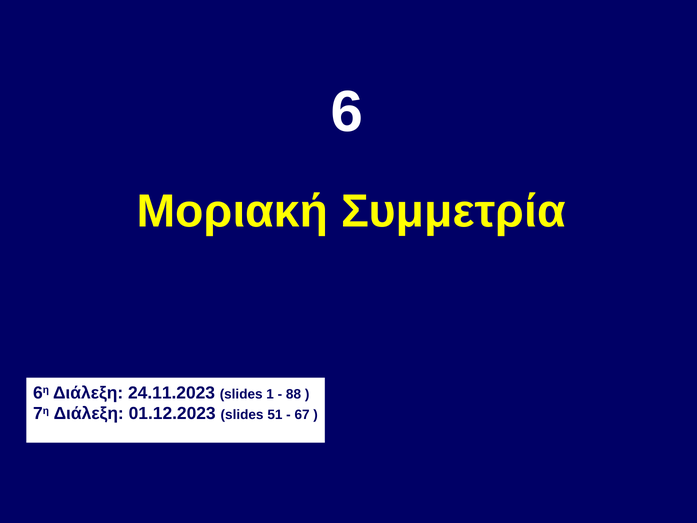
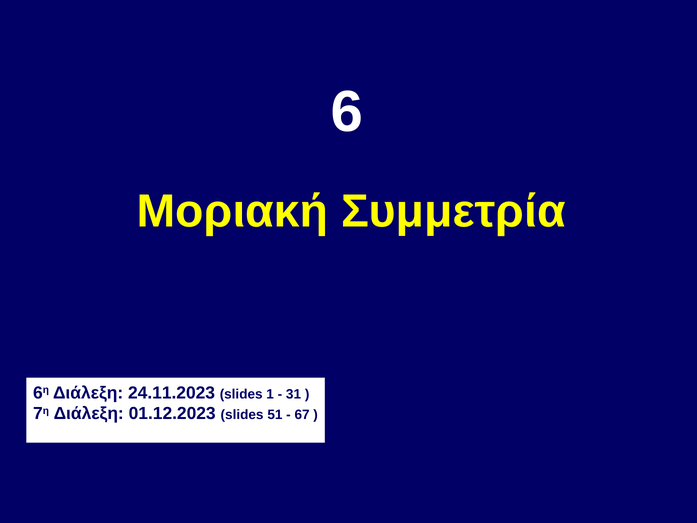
88: 88 -> 31
